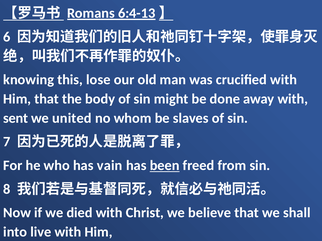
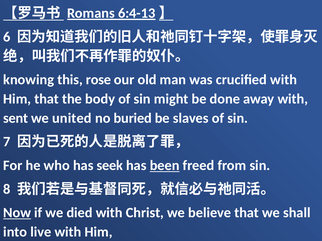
lose: lose -> rose
whom: whom -> buried
vain: vain -> seek
Now underline: none -> present
